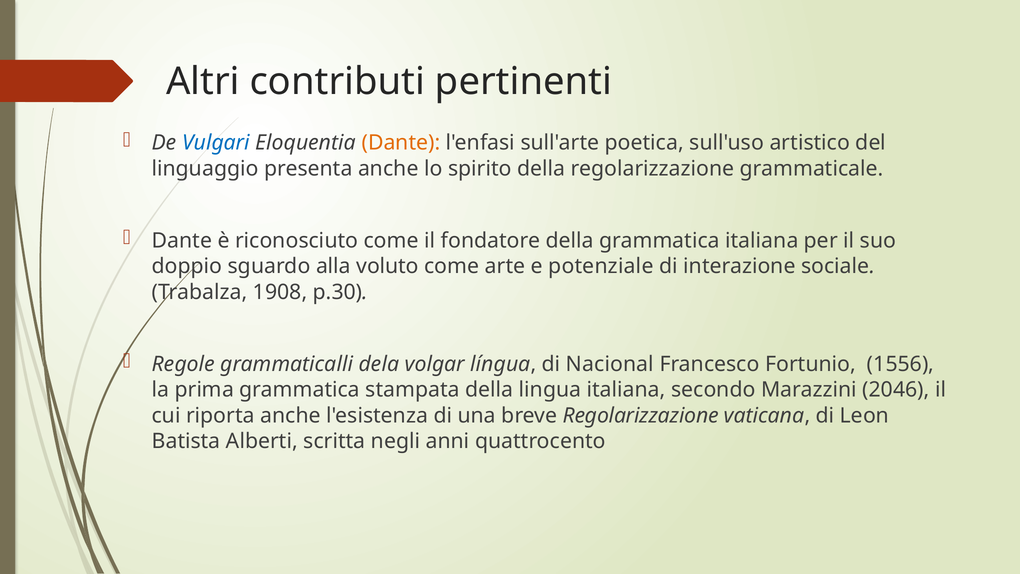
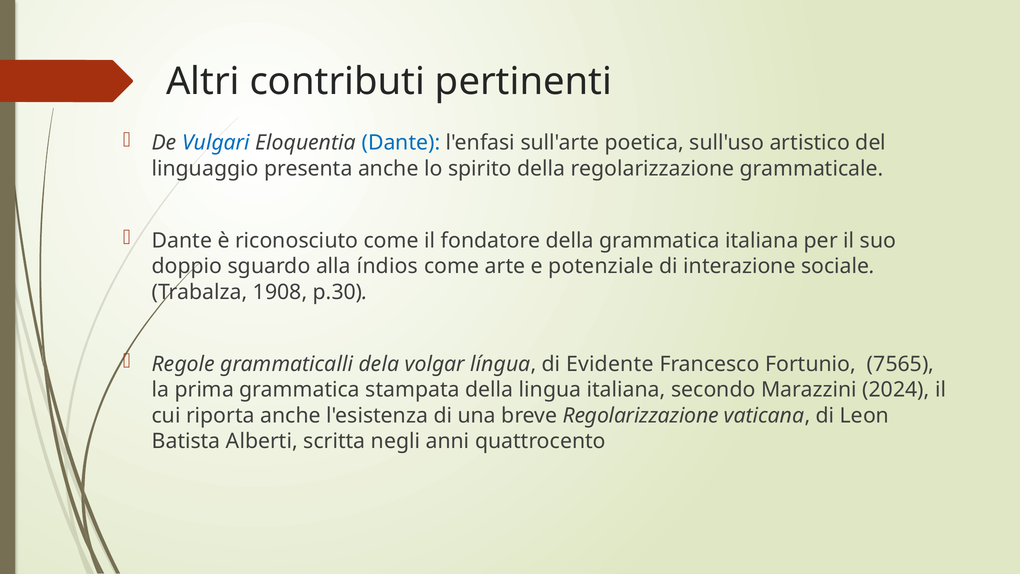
Dante at (401, 143) colour: orange -> blue
voluto: voluto -> índios
Nacional: Nacional -> Evidente
1556: 1556 -> 7565
2046: 2046 -> 2024
